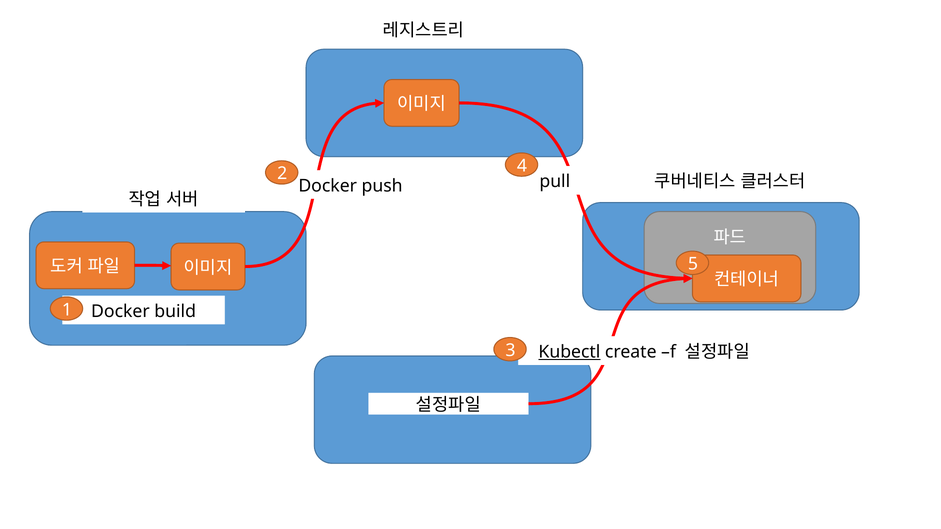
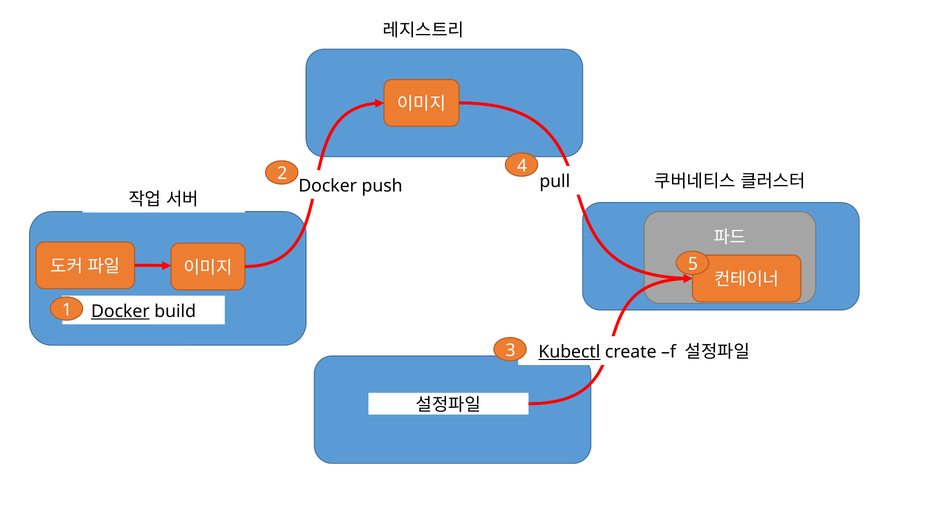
Docker at (120, 311) underline: none -> present
